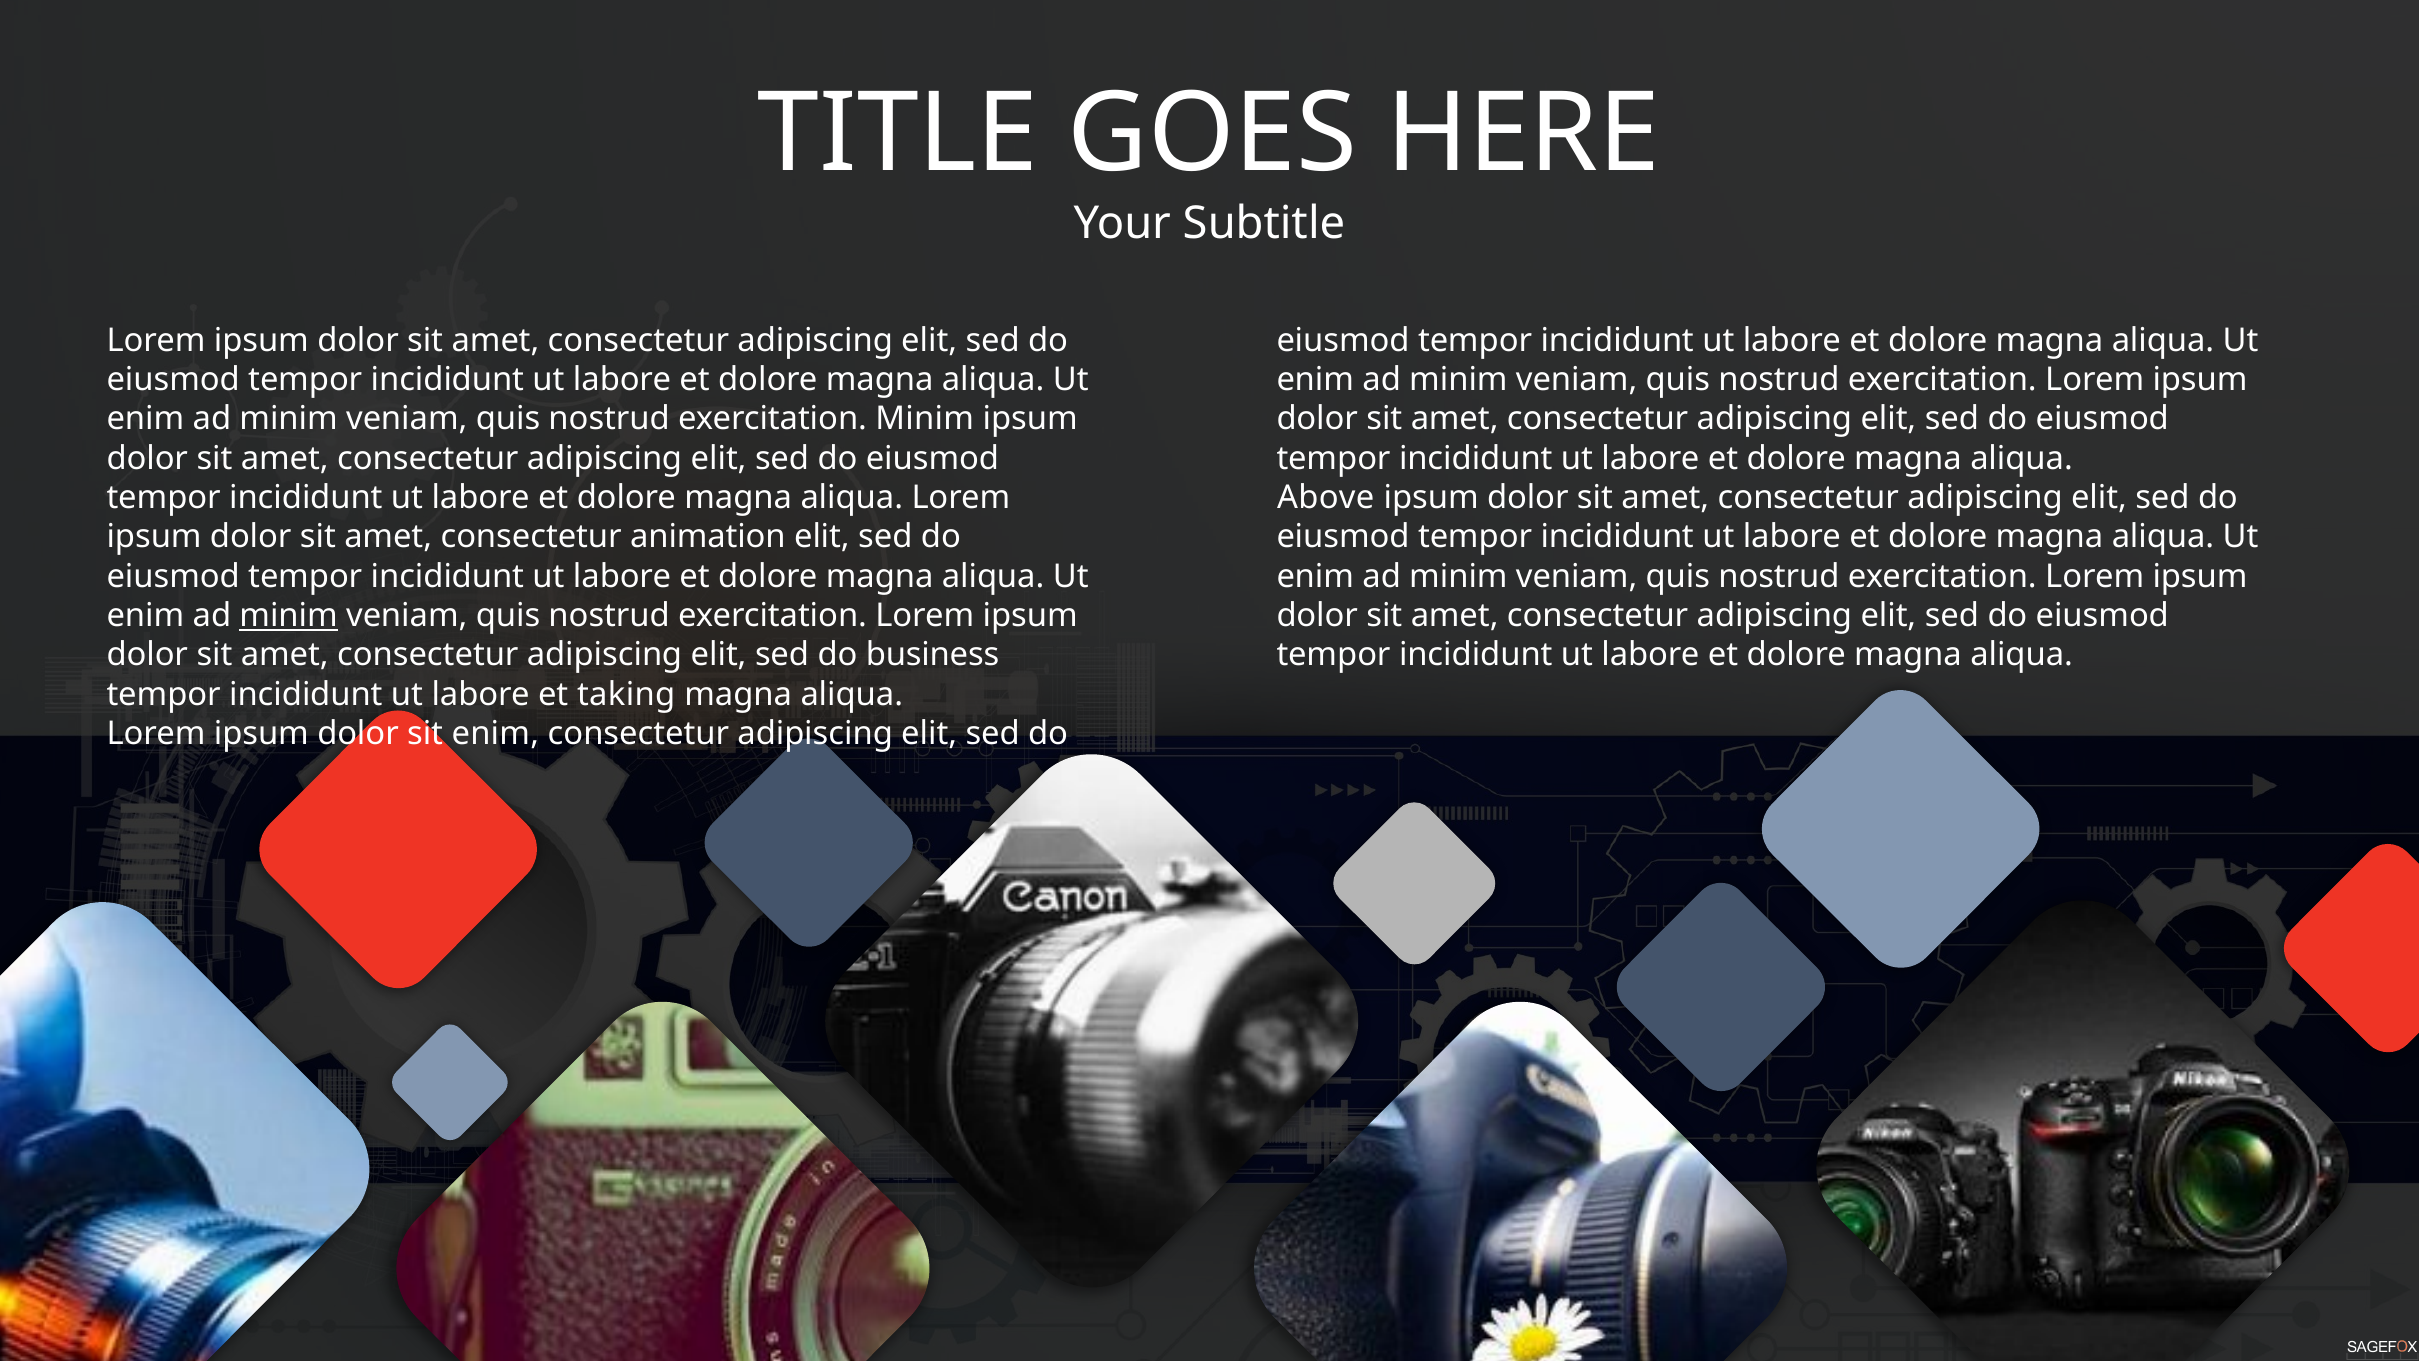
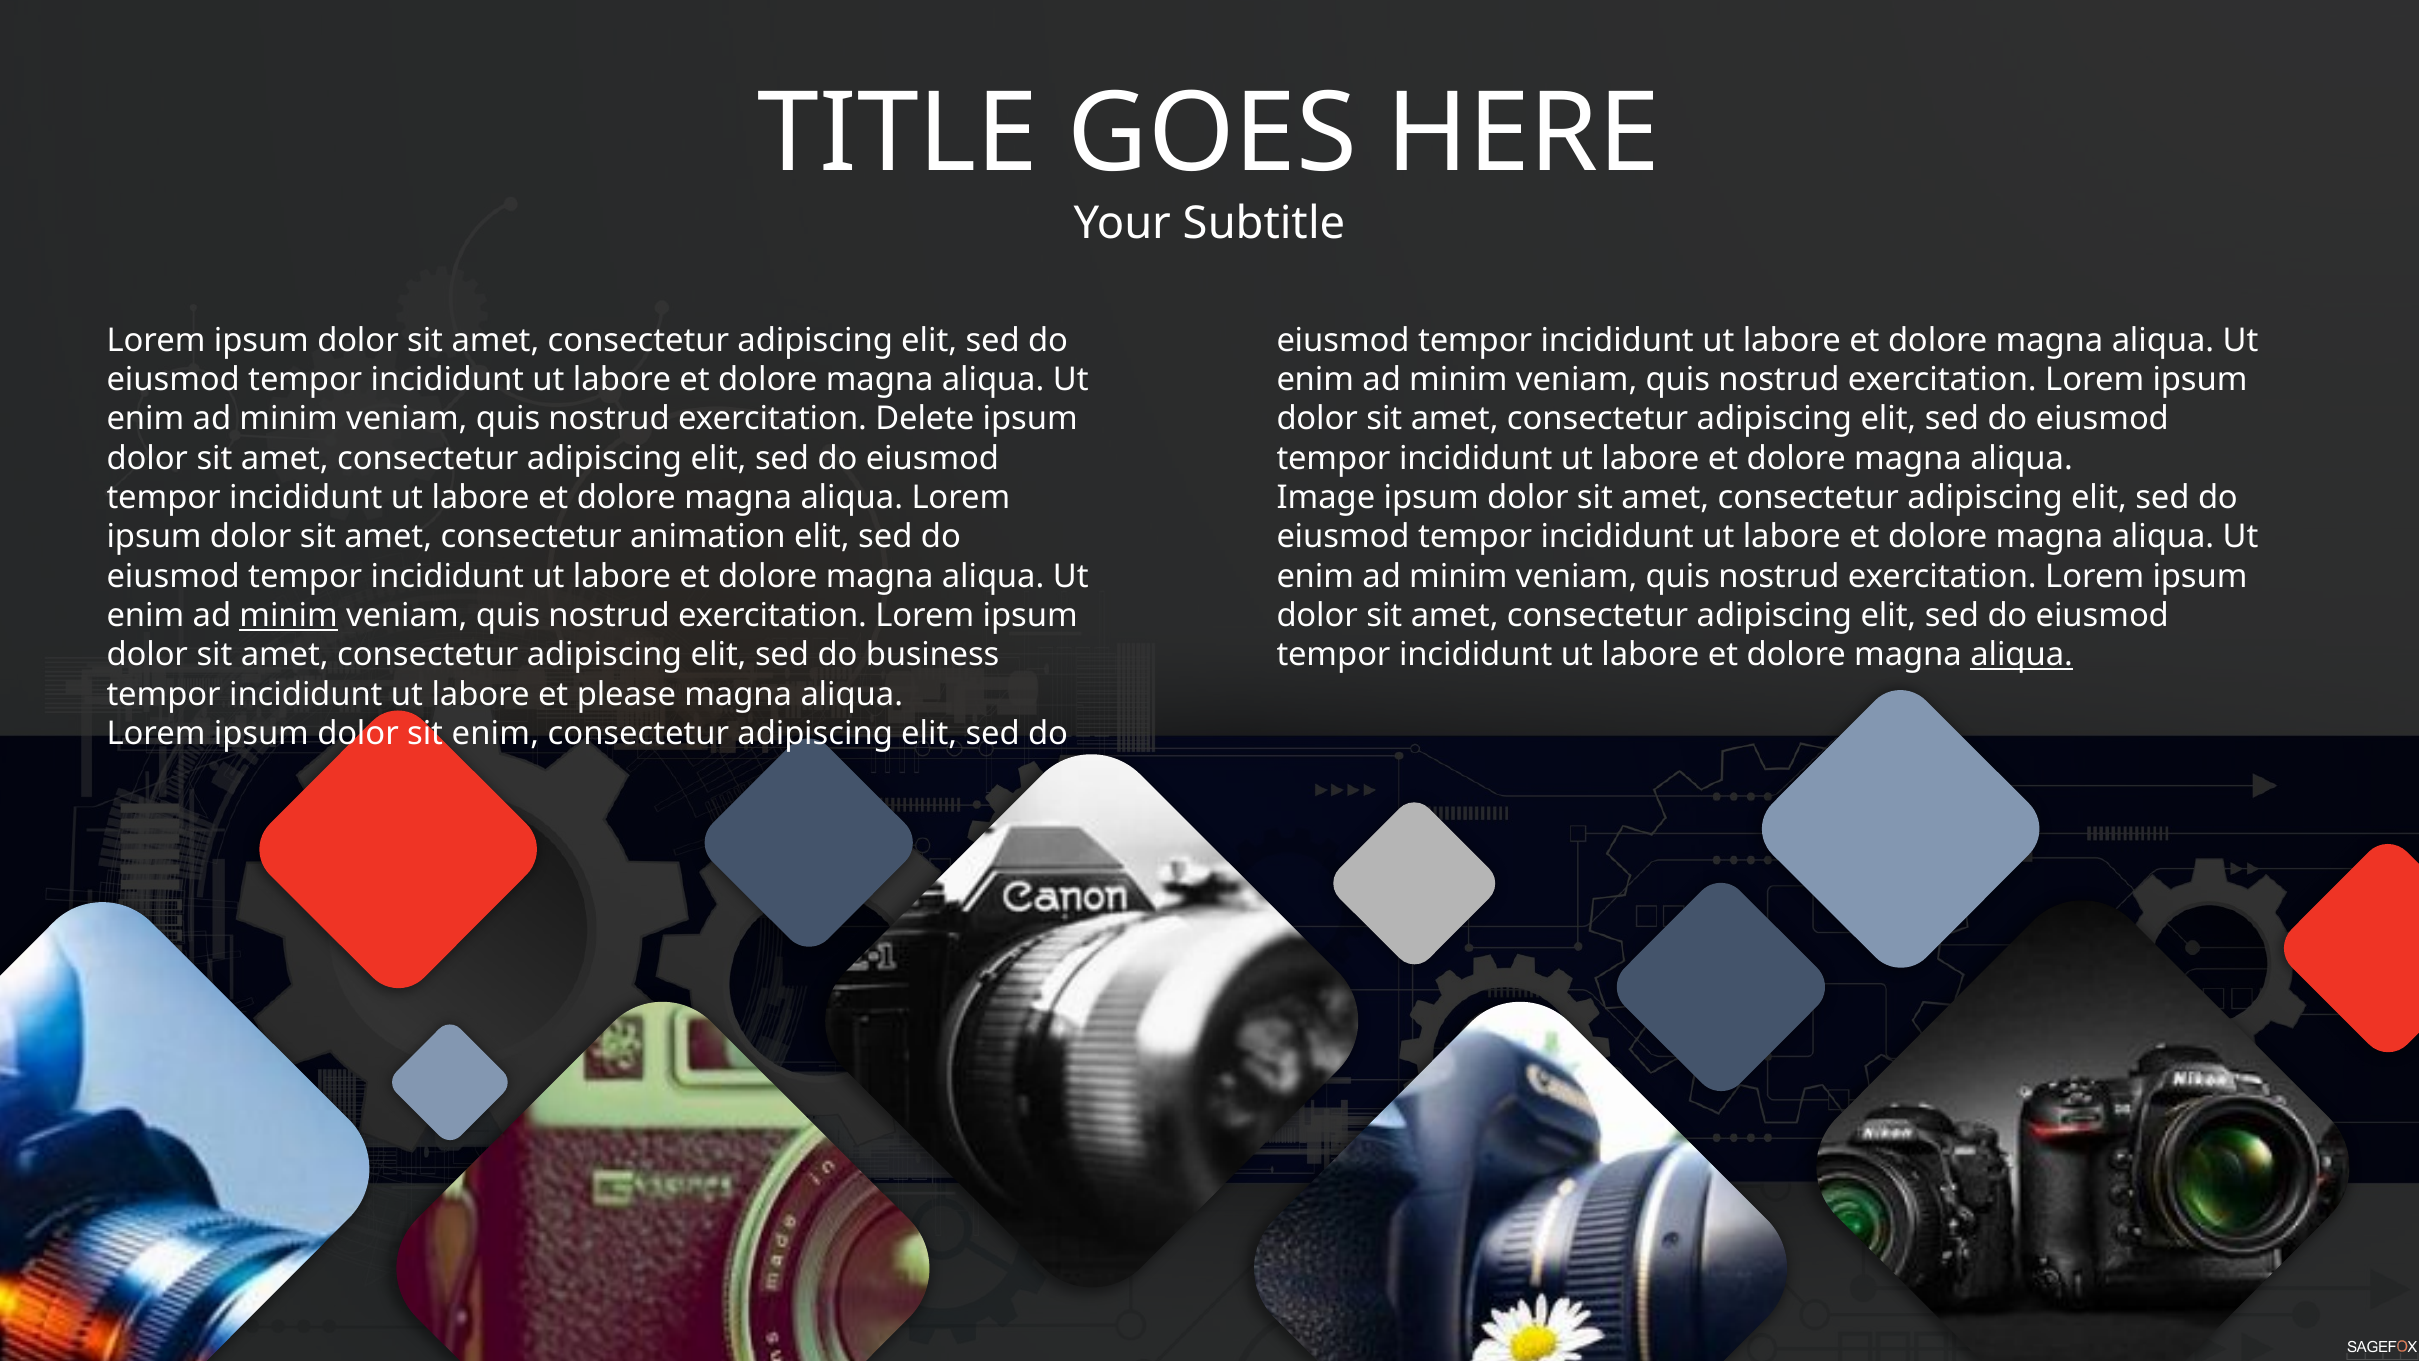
exercitation Minim: Minim -> Delete
Above: Above -> Image
aliqua at (2022, 655) underline: none -> present
taking: taking -> please
